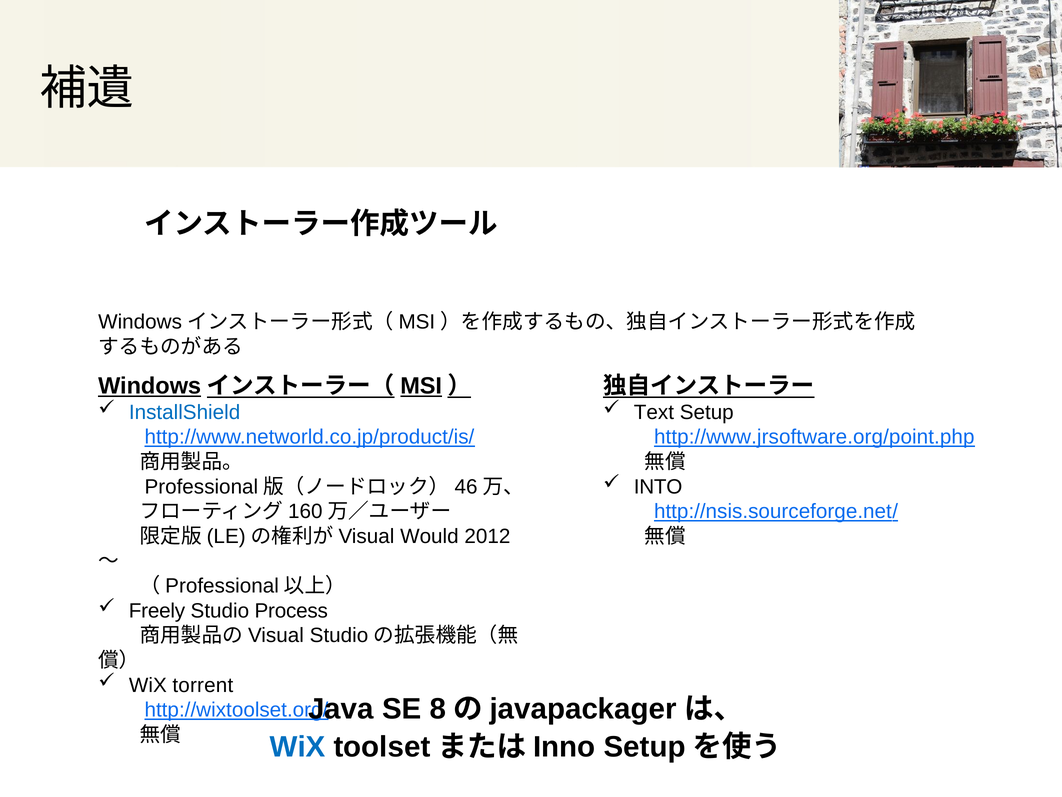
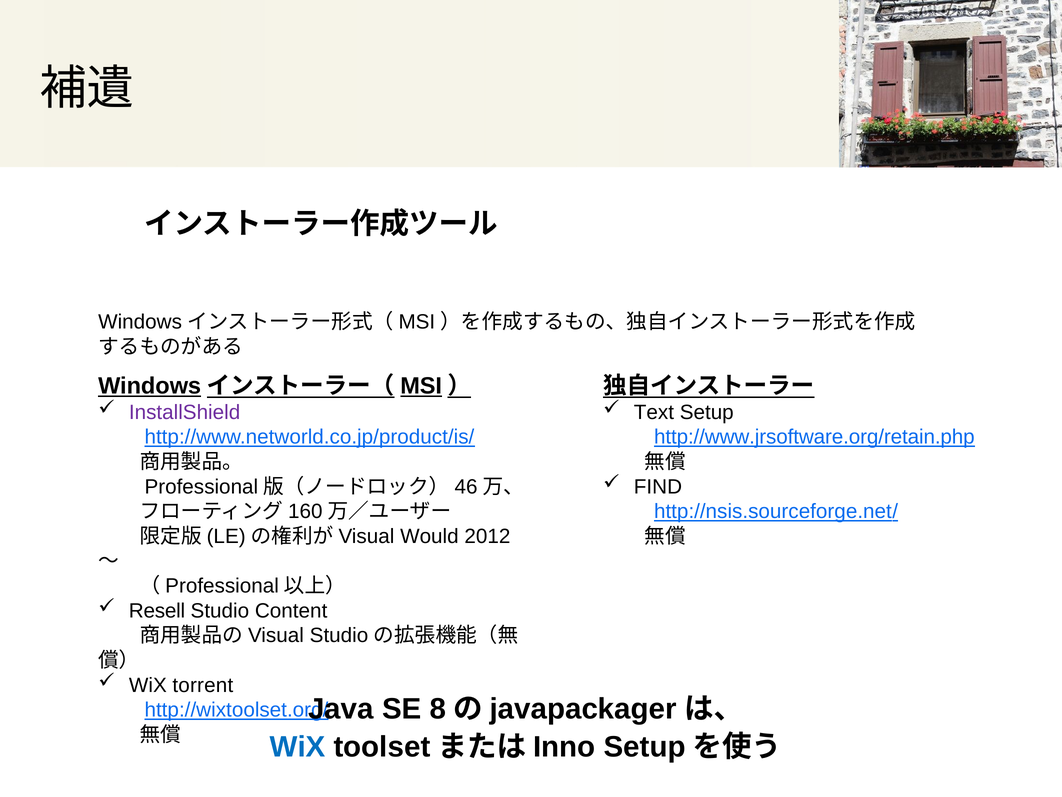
InstallShield colour: blue -> purple
http://www.jrsoftware.org/point.php: http://www.jrsoftware.org/point.php -> http://www.jrsoftware.org/retain.php
INTO: INTO -> FIND
Freely: Freely -> Resell
Process: Process -> Content
